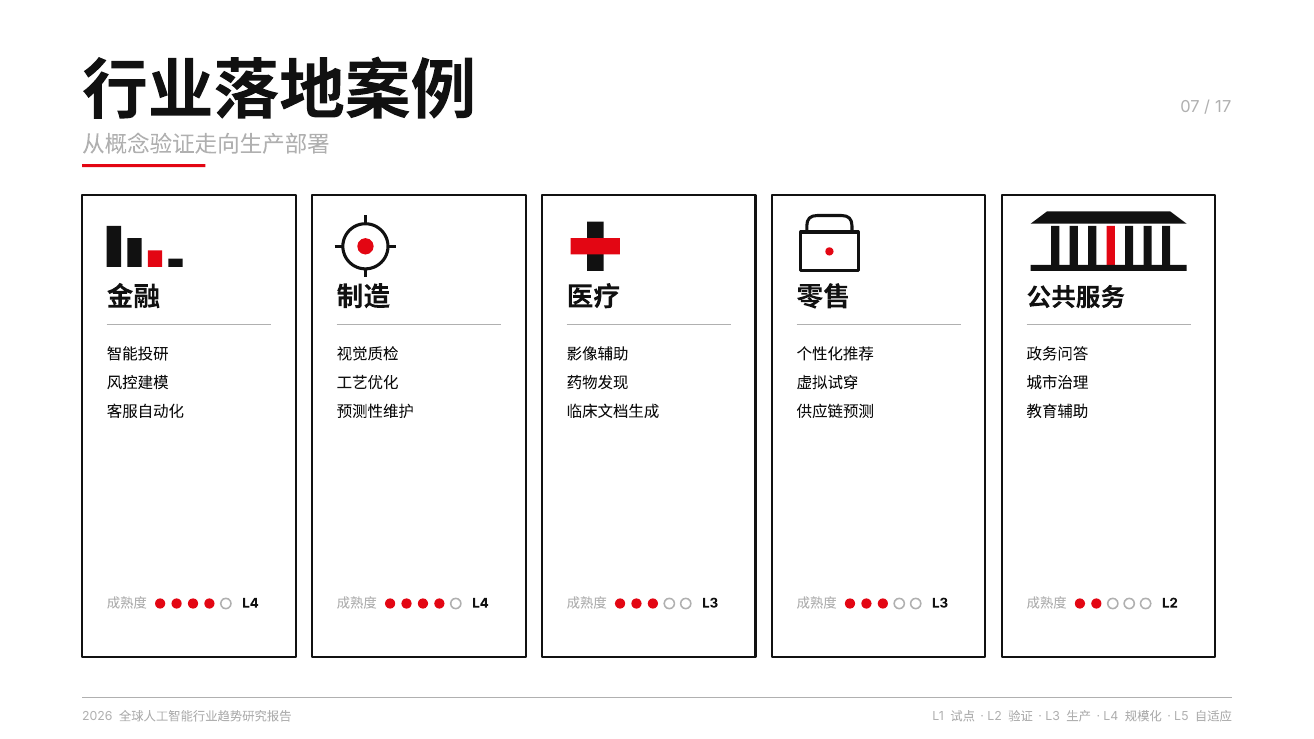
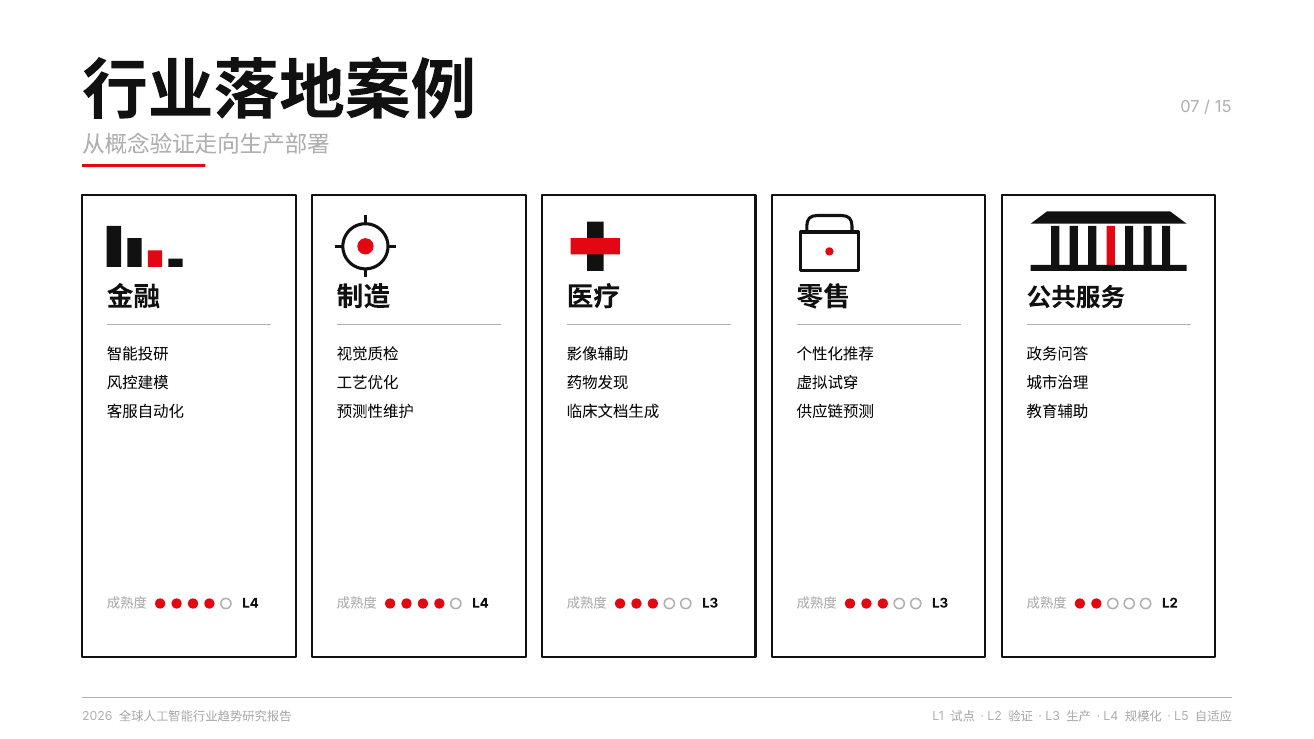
17: 17 -> 15
